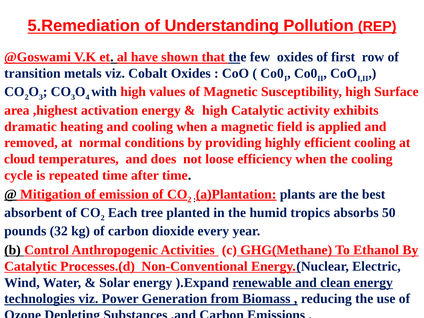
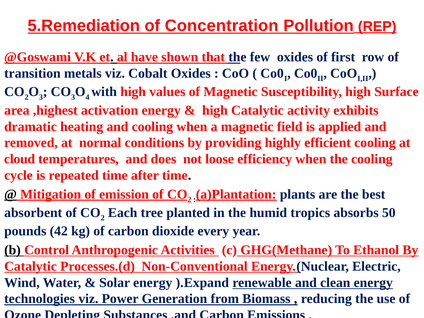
Understanding: Understanding -> Concentration
32: 32 -> 42
